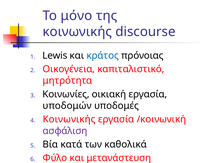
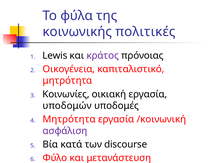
μόνο: μόνο -> φύλα
discourse: discourse -> πολιτικές
κράτος colour: blue -> purple
Κοινωνικής at (69, 120): Κοινωνικής -> Μητρότητα
καθολικά: καθολικά -> discourse
